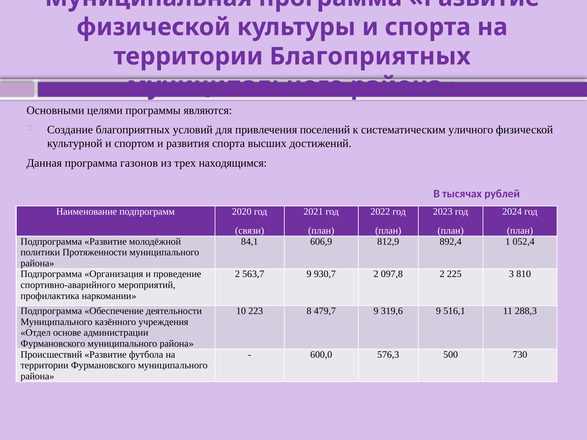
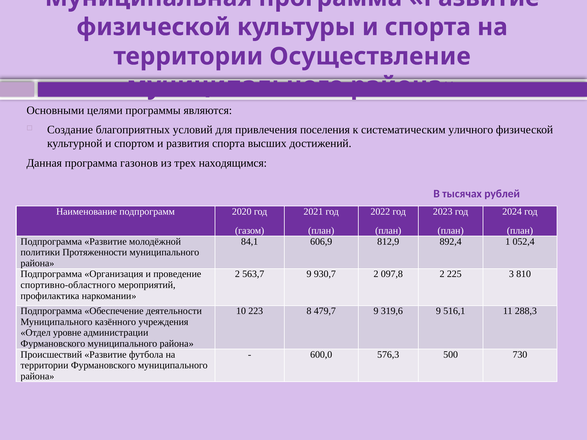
территории Благоприятных: Благоприятных -> Осуществление
поселений: поселений -> поселения
связи: связи -> газом
спортивно-аварийного: спортивно-аварийного -> спортивно-областного
основе: основе -> уровне
